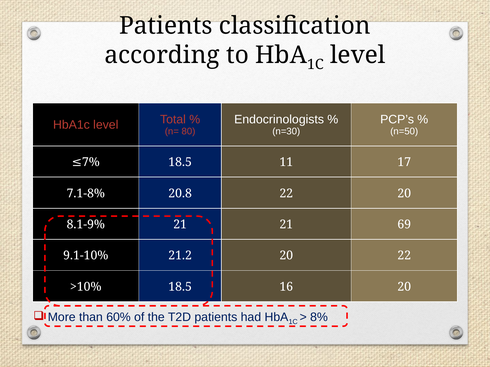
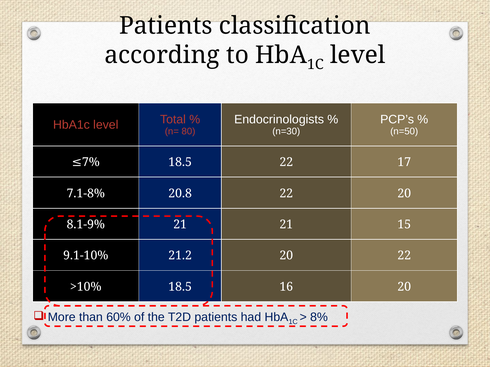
18.5 11: 11 -> 22
69: 69 -> 15
